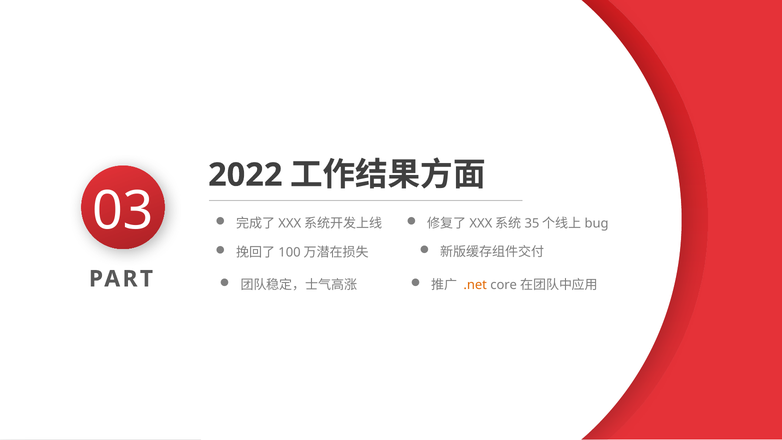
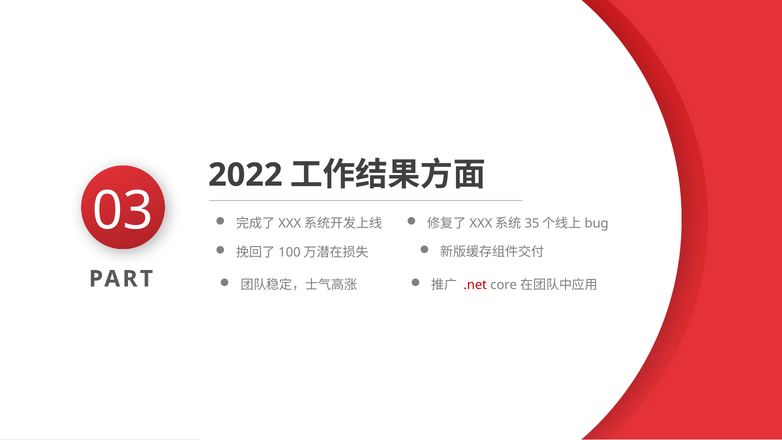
.net colour: orange -> red
